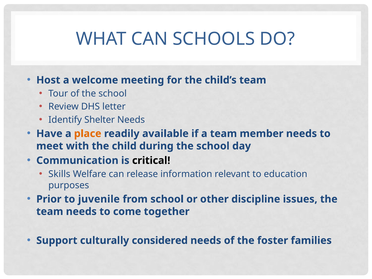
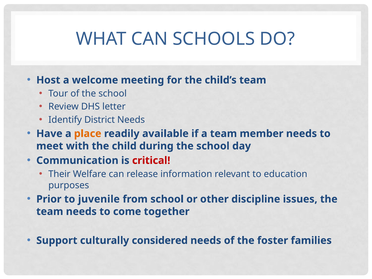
Shelter: Shelter -> District
critical colour: black -> red
Skills: Skills -> Their
